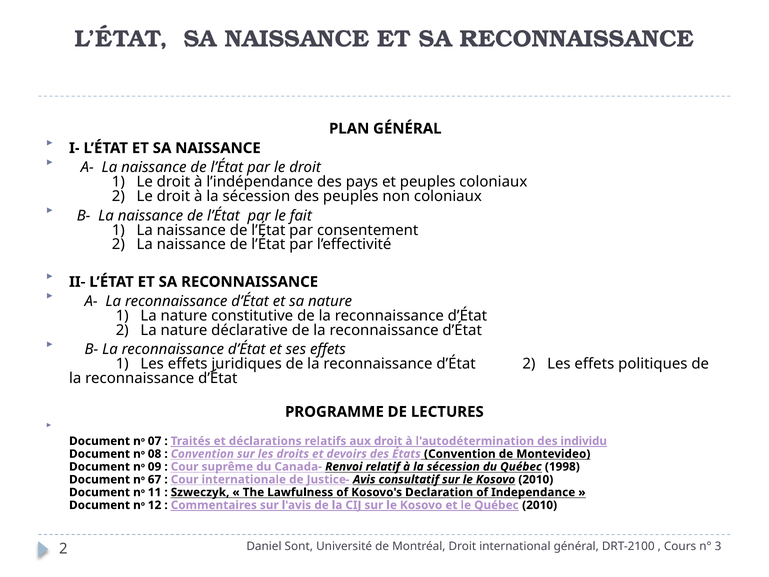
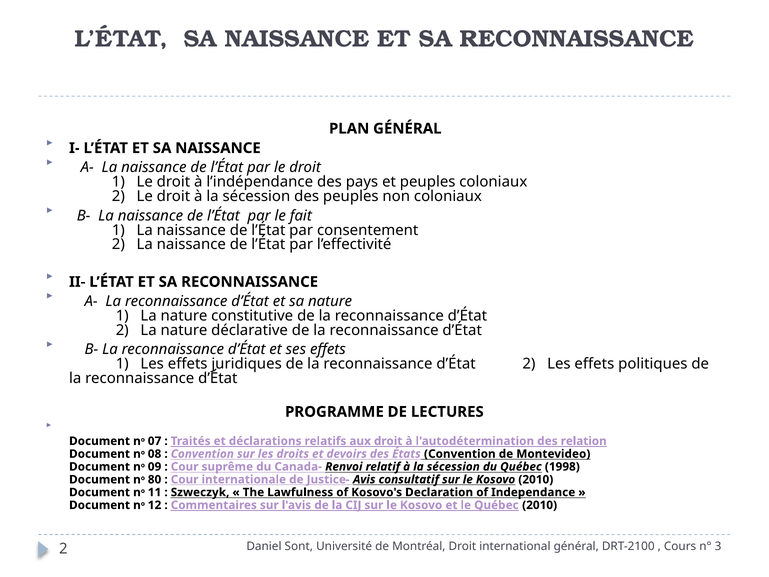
individu: individu -> relation
67: 67 -> 80
